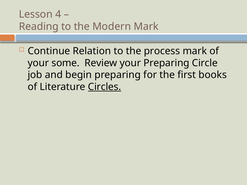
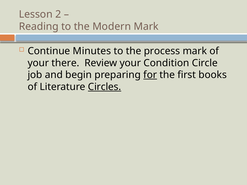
4: 4 -> 2
Relation: Relation -> Minutes
some: some -> there
your Preparing: Preparing -> Condition
for underline: none -> present
